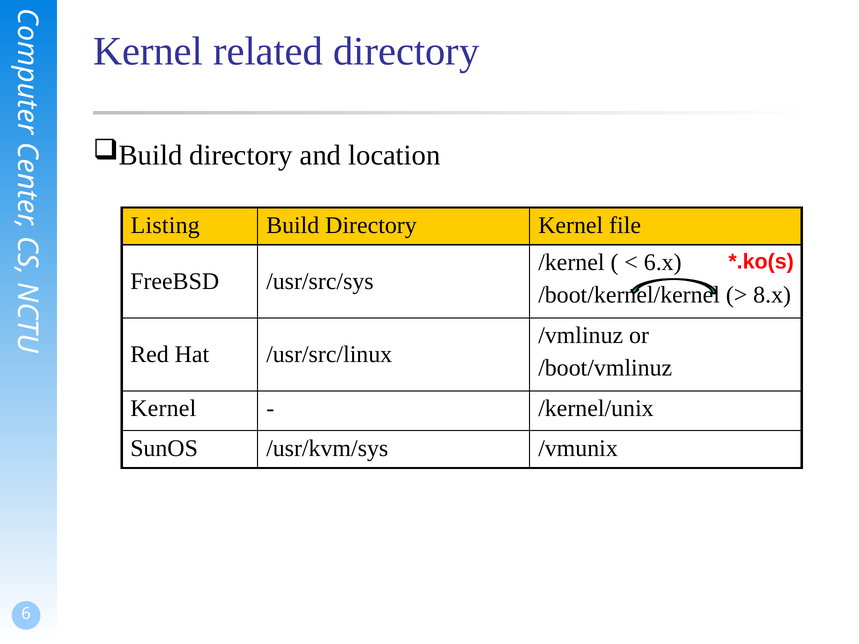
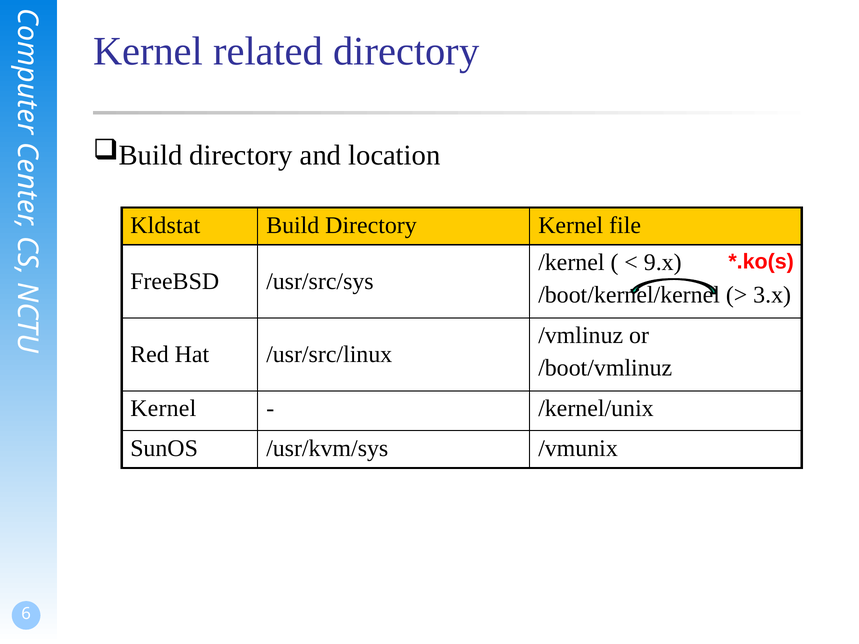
Listing: Listing -> Kldstat
6.x: 6.x -> 9.x
8.x: 8.x -> 3.x
